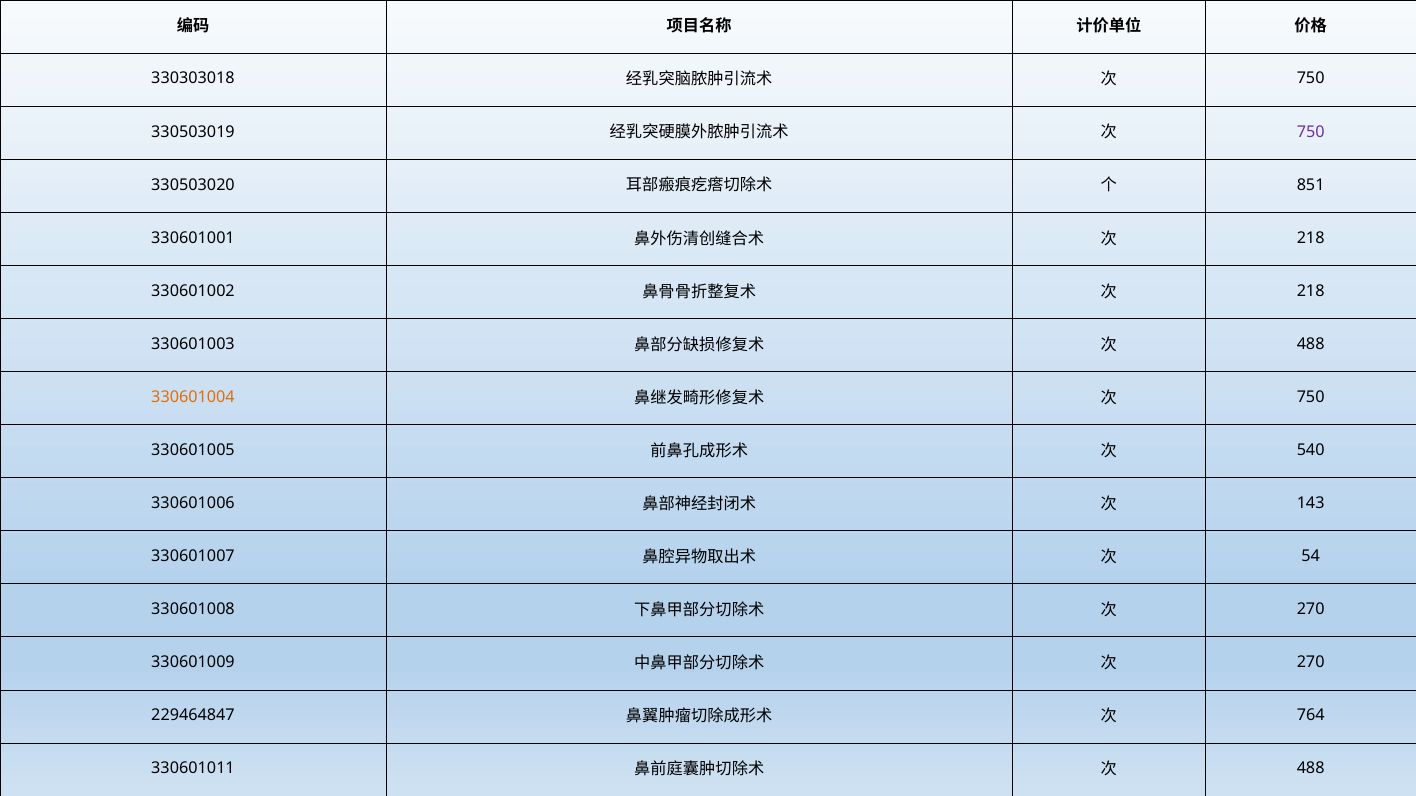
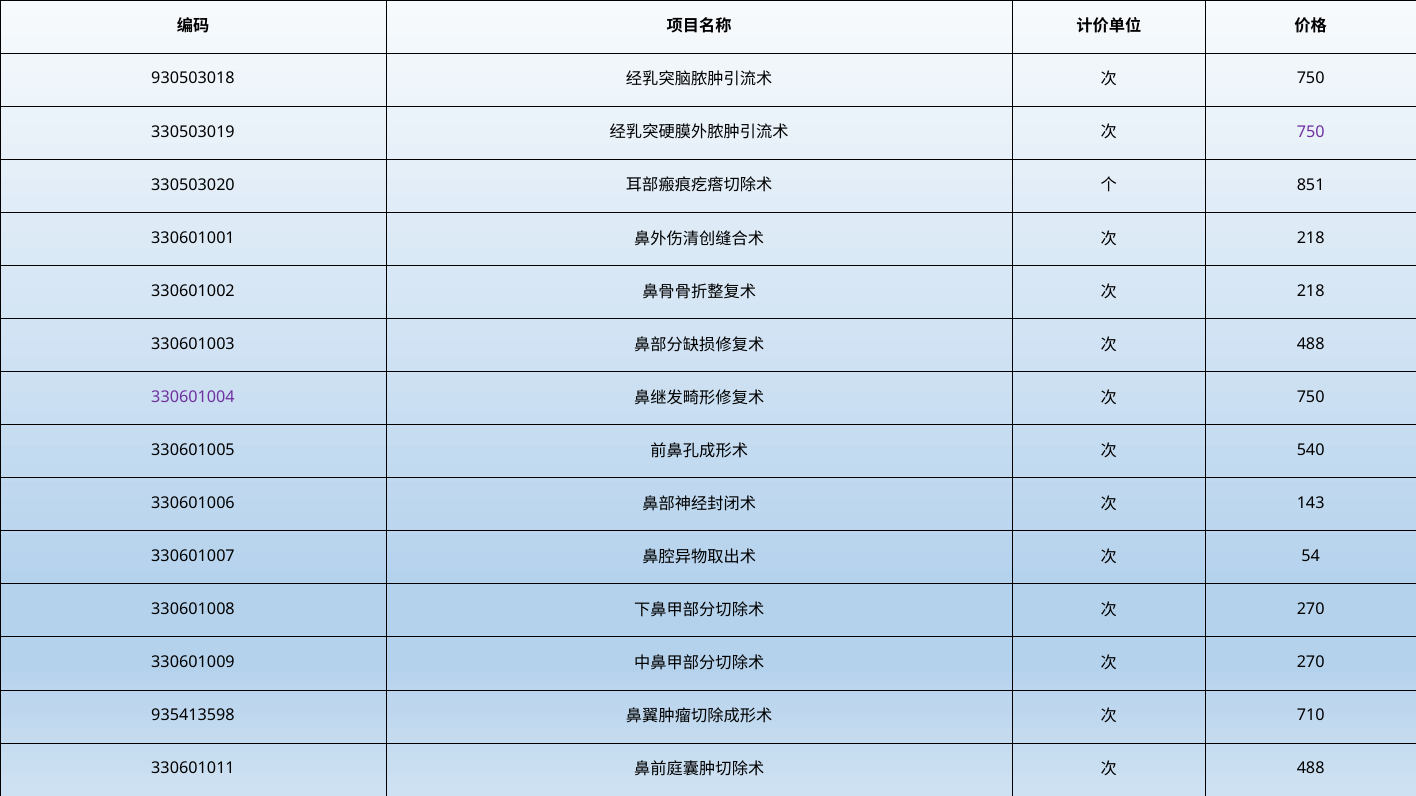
330303018: 330303018 -> 930503018
330601004 colour: orange -> purple
229464847: 229464847 -> 935413598
764: 764 -> 710
